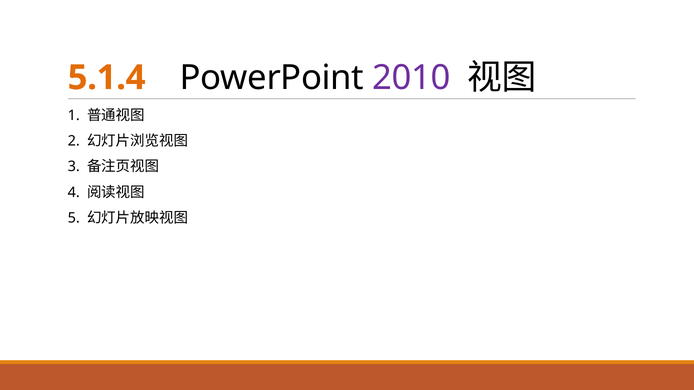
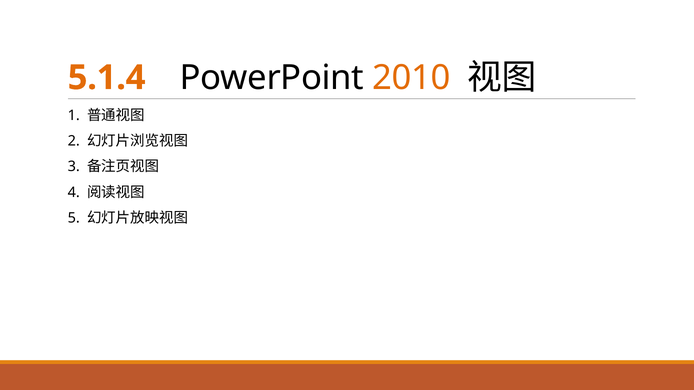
2010 colour: purple -> orange
